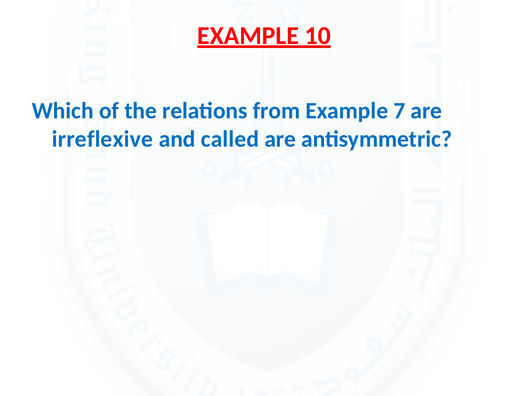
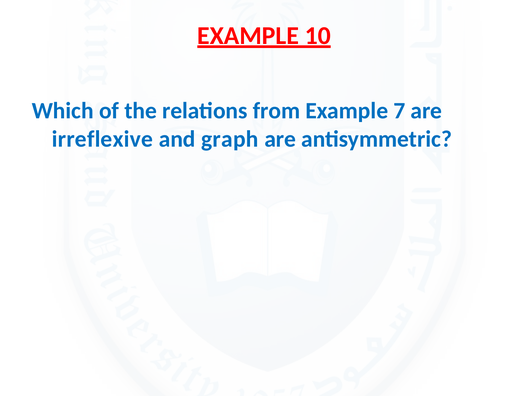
called: called -> graph
